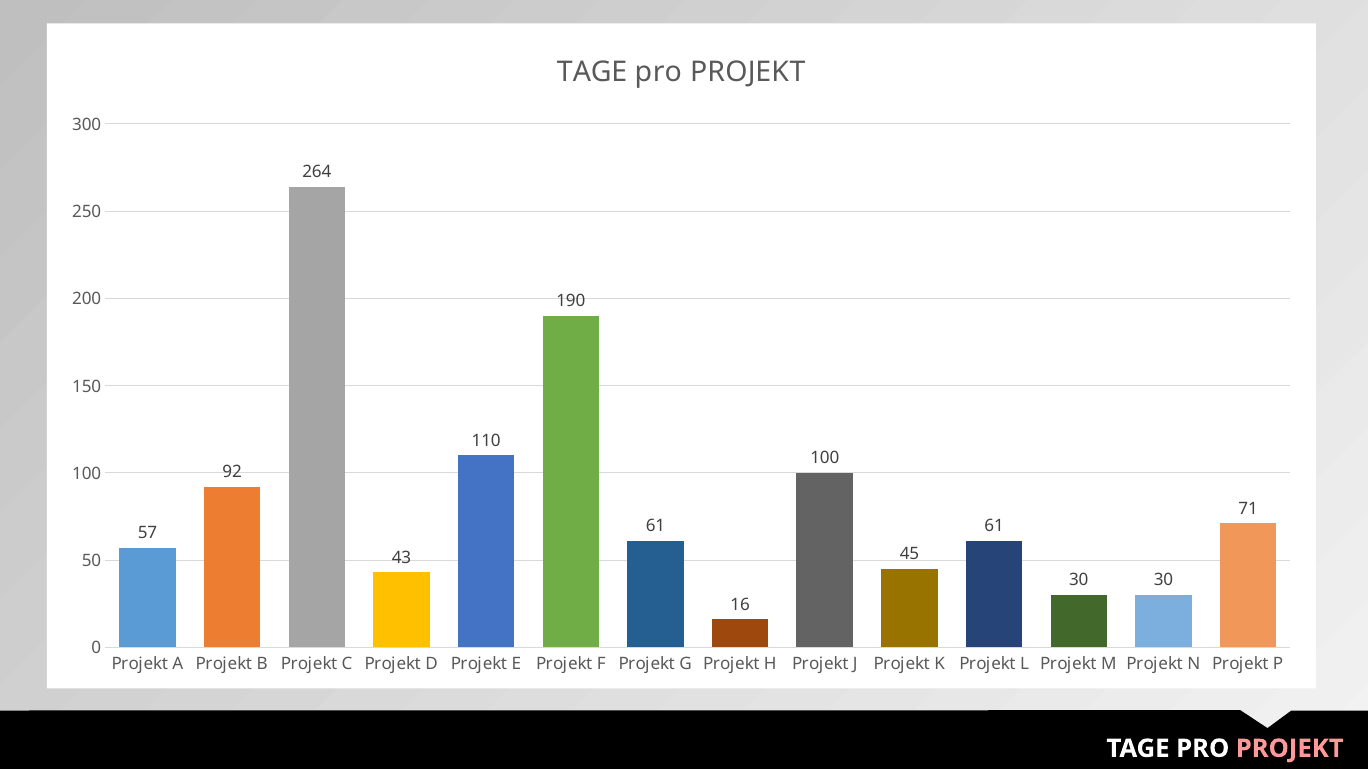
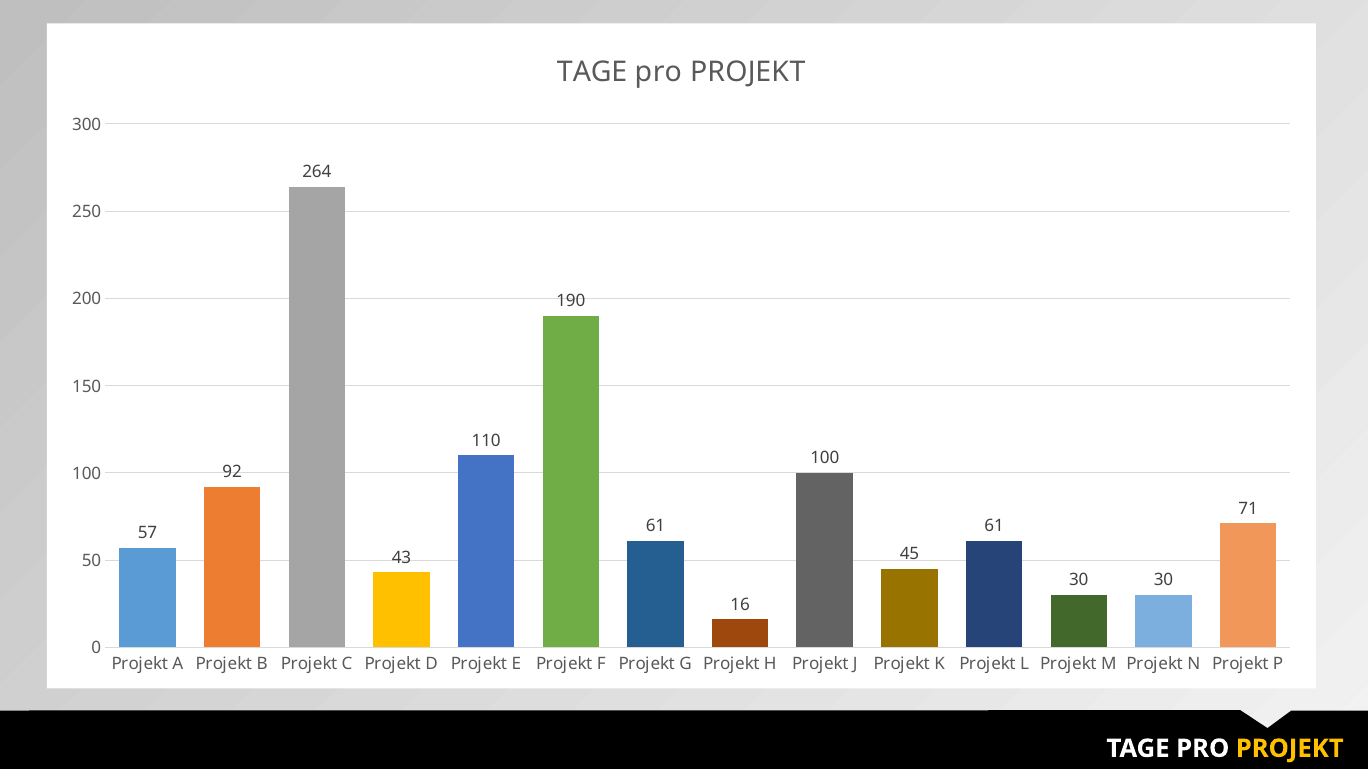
PROJEKT at (1290, 749) colour: pink -> yellow
